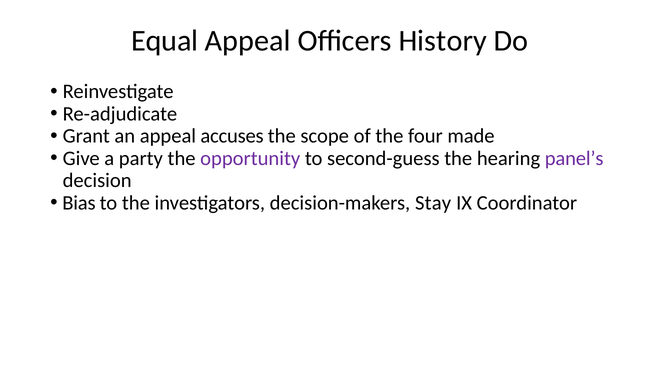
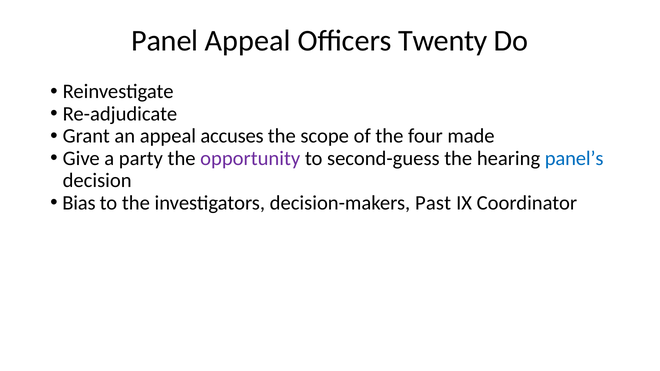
Equal: Equal -> Panel
History: History -> Twenty
panel’s colour: purple -> blue
Stay: Stay -> Past
